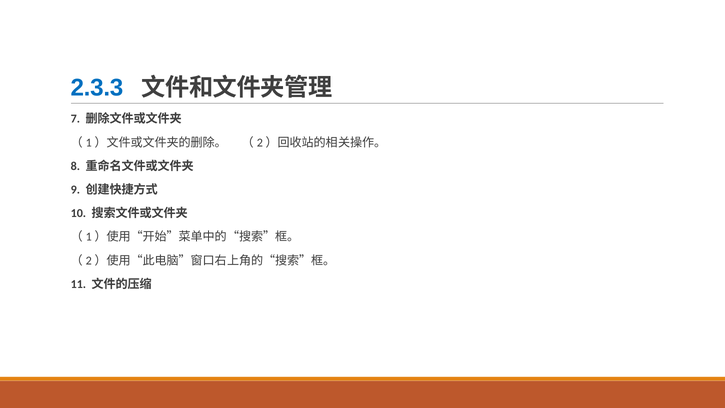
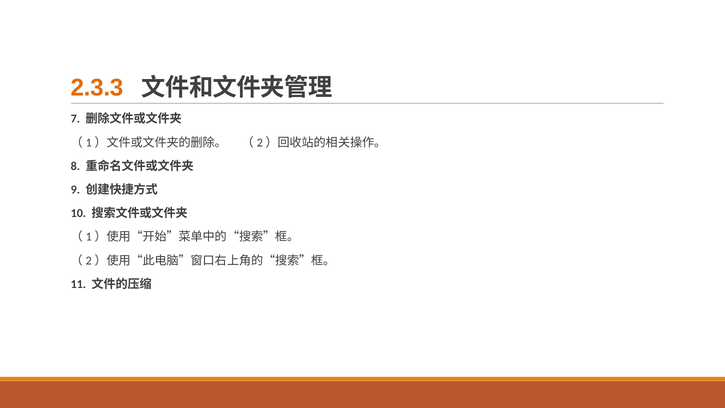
2.3.3 colour: blue -> orange
